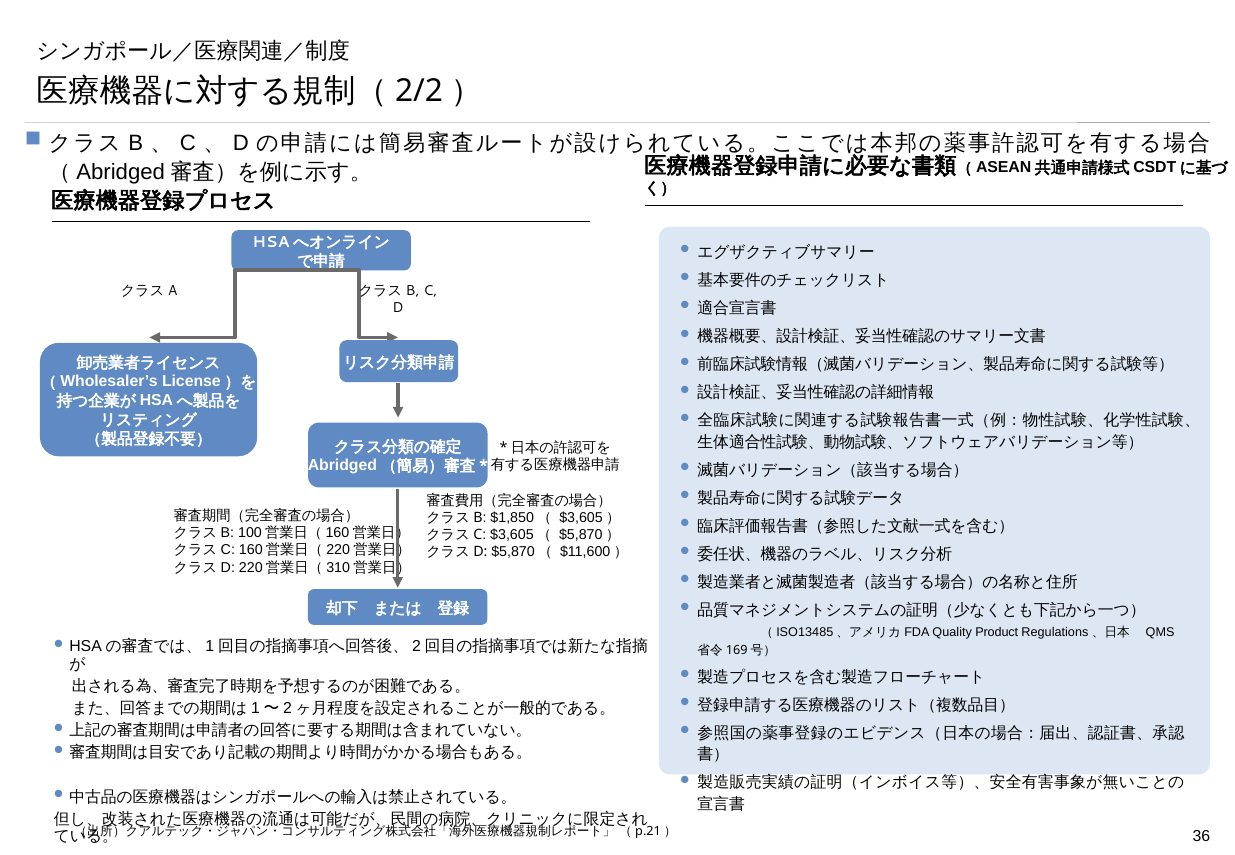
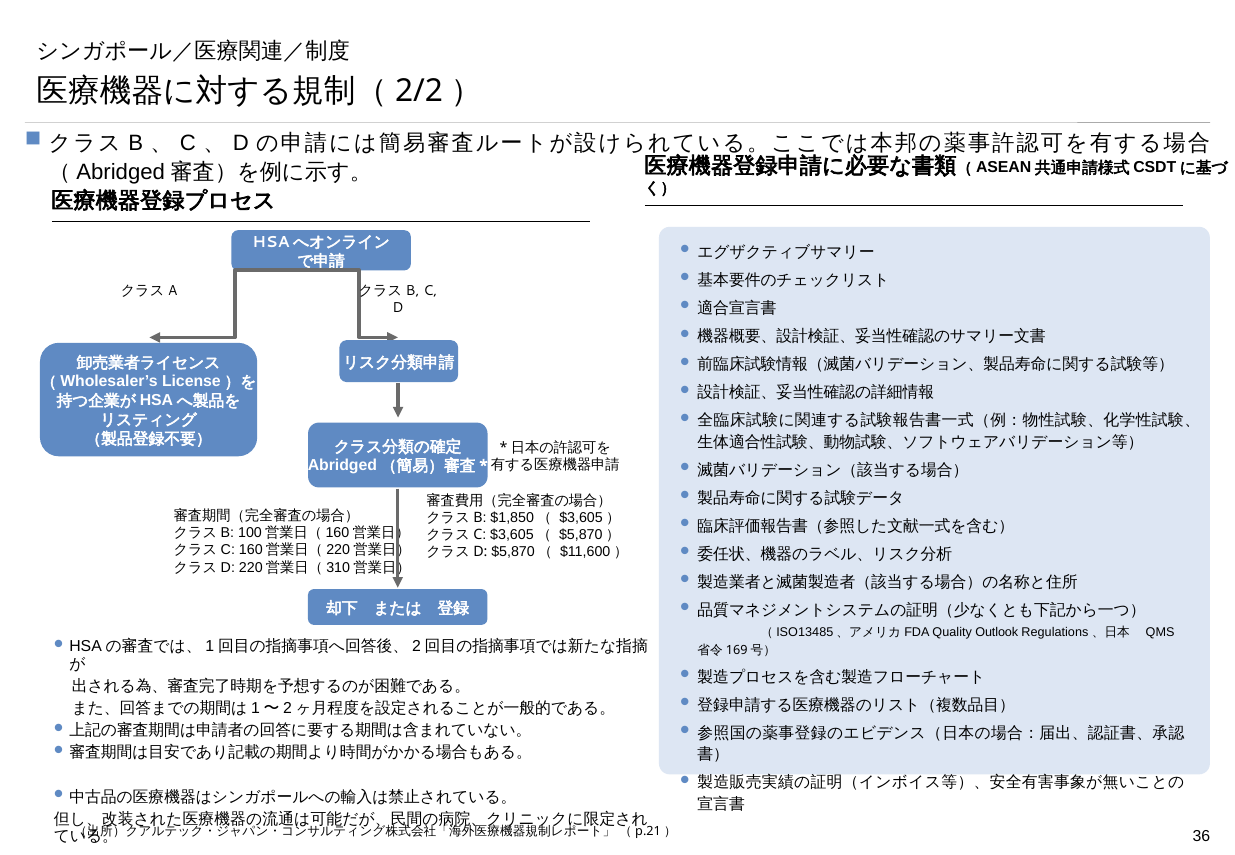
Product: Product -> Outlook
